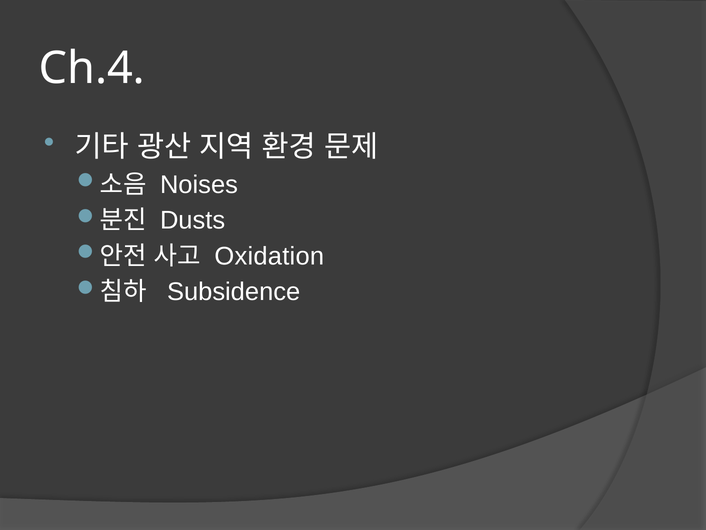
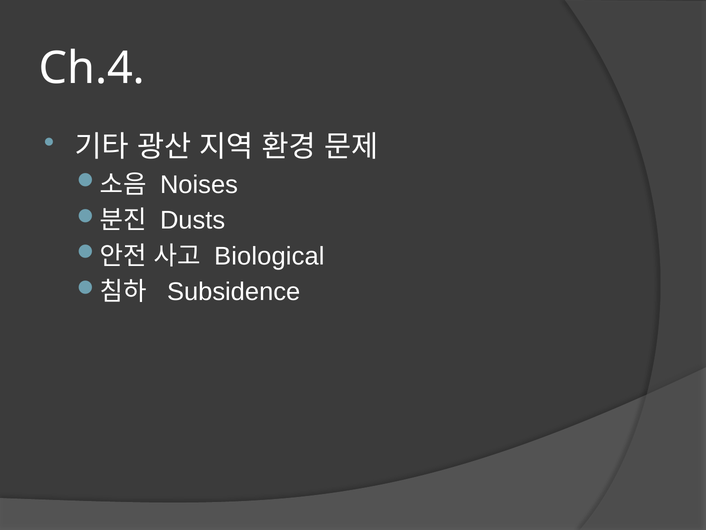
Oxidation: Oxidation -> Biological
